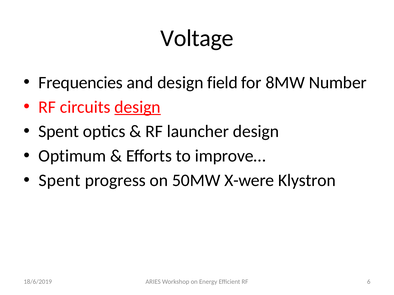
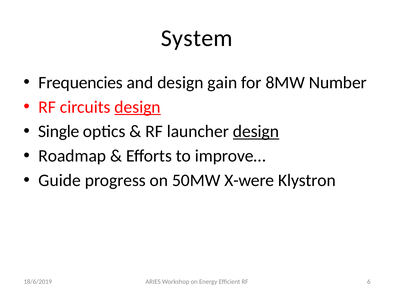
Voltage: Voltage -> System
field: field -> gain
Spent at (59, 132): Spent -> Single
design at (256, 132) underline: none -> present
Optimum: Optimum -> Roadmap
Spent at (60, 181): Spent -> Guide
